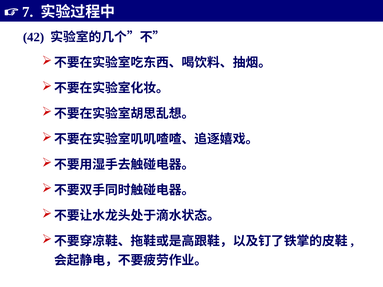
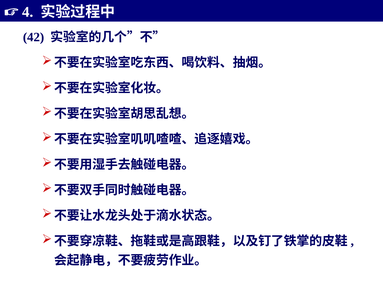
7: 7 -> 4
